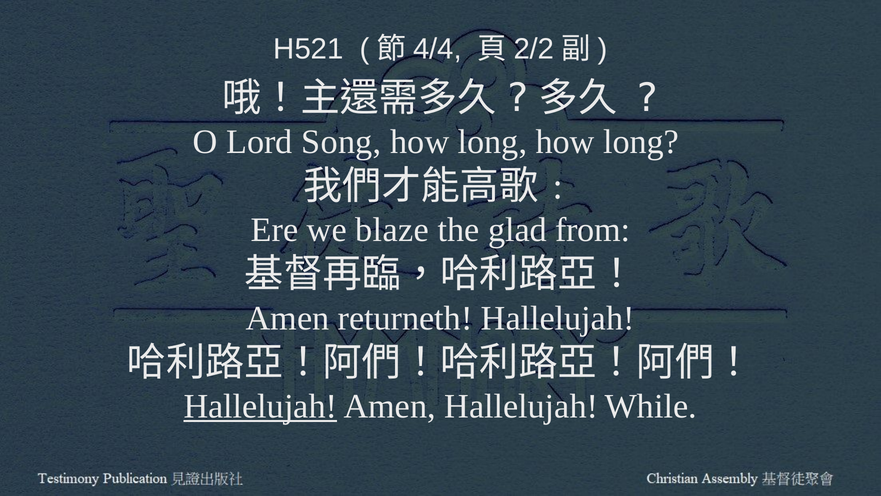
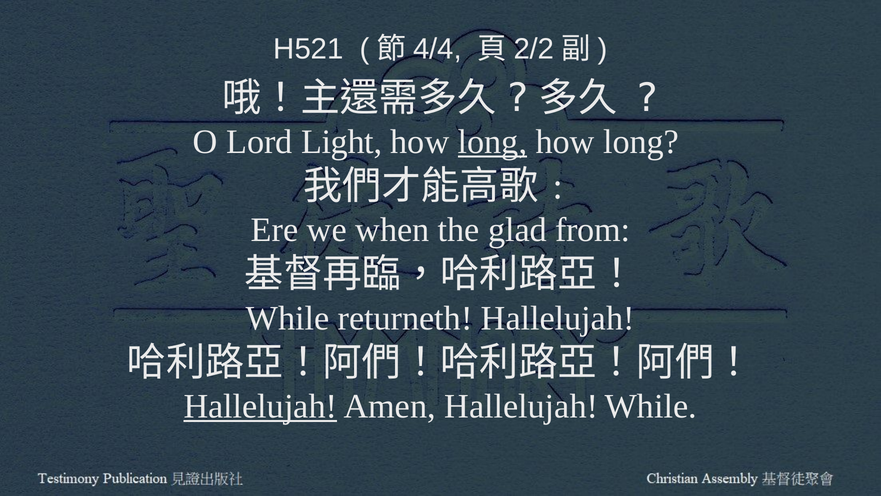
Song: Song -> Light
long at (492, 142) underline: none -> present
blaze: blaze -> when
Amen at (288, 318): Amen -> While
